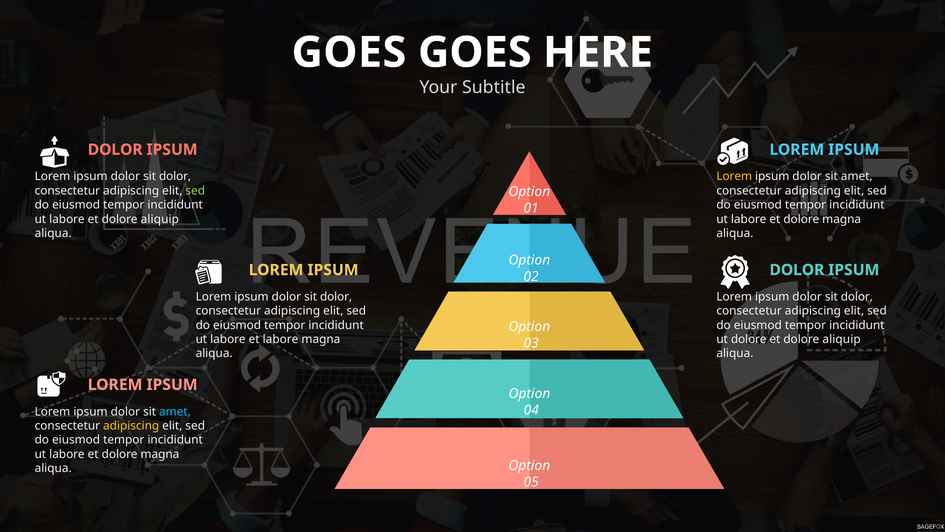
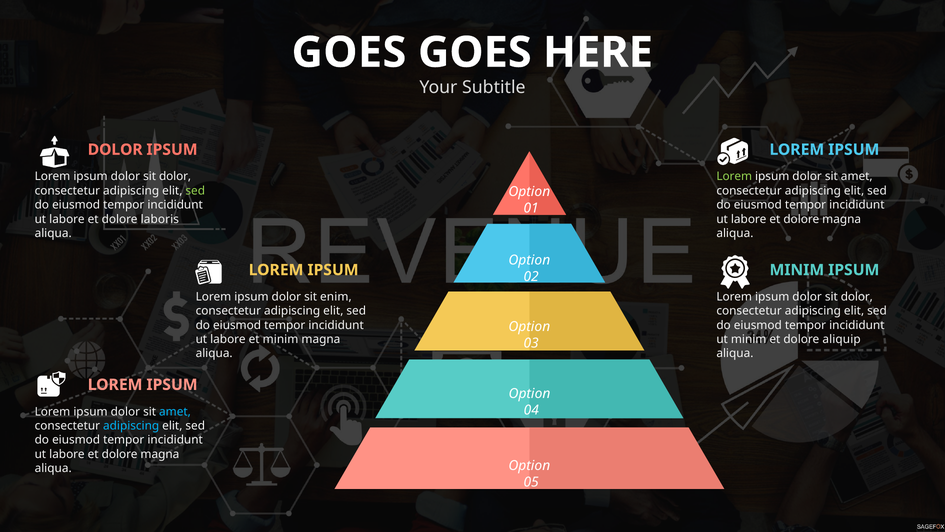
Lorem at (734, 176) colour: yellow -> light green
labore et dolore aliquip: aliquip -> laboris
DOLOR at (797, 270): DOLOR -> MINIM
dolor at (336, 297): dolor -> enim
et labore: labore -> minim
ut dolore: dolore -> minim
adipiscing at (131, 425) colour: yellow -> light blue
